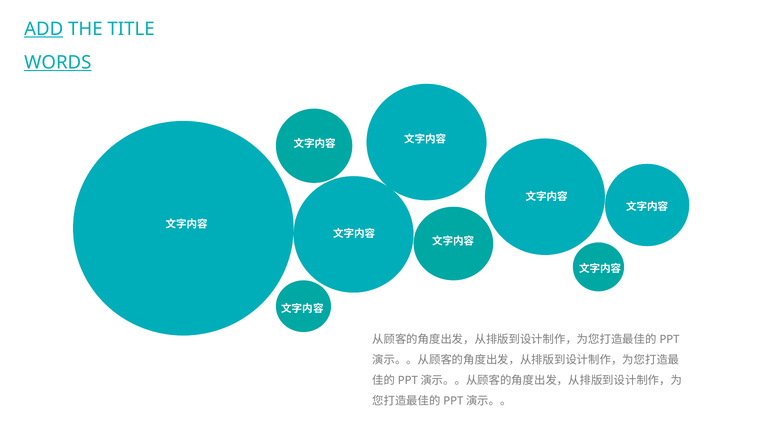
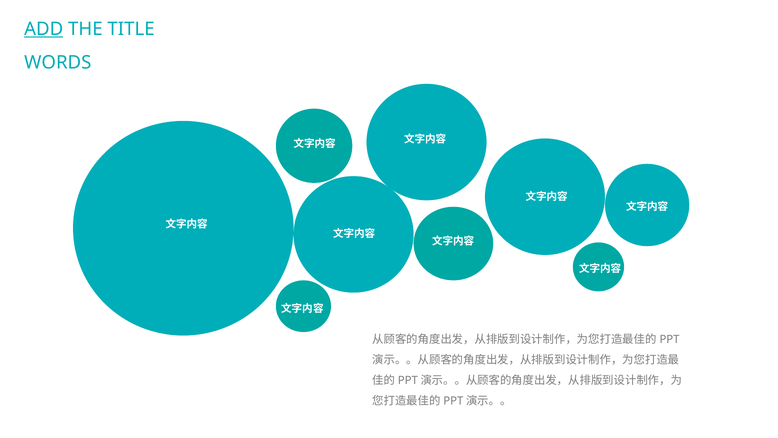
WORDS underline: present -> none
